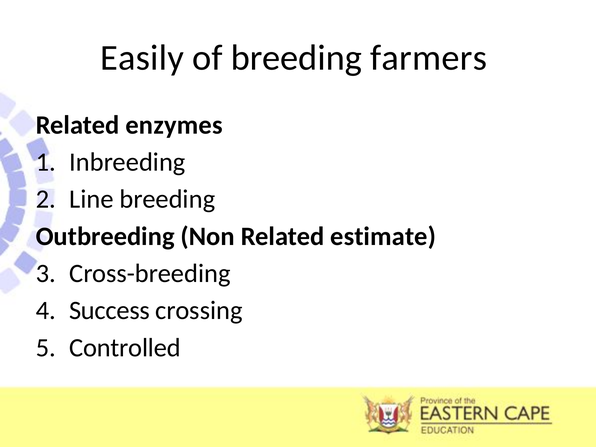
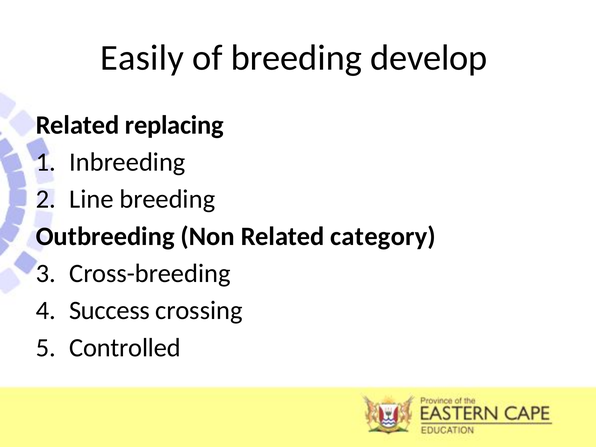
farmers: farmers -> develop
enzymes: enzymes -> replacing
estimate: estimate -> category
